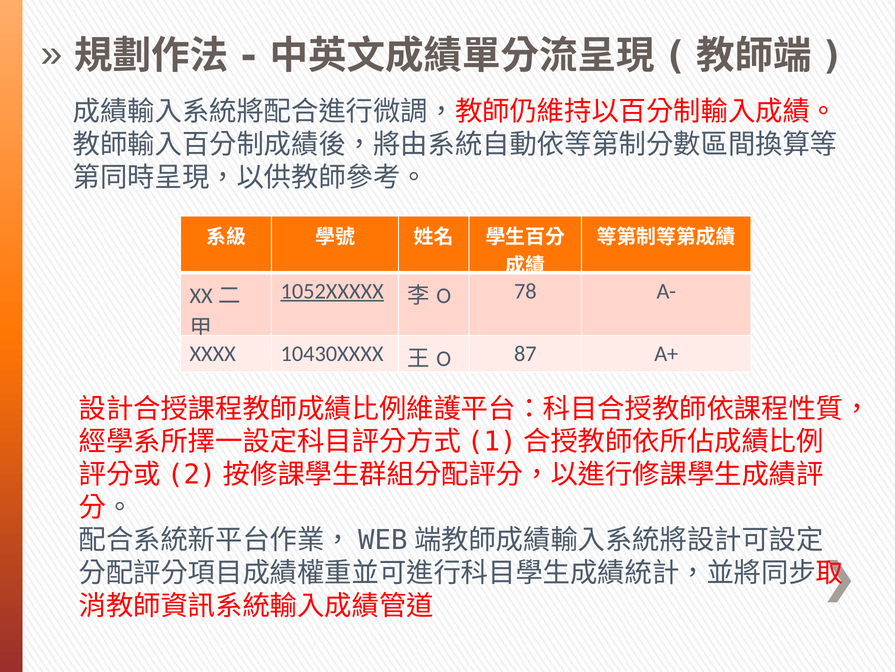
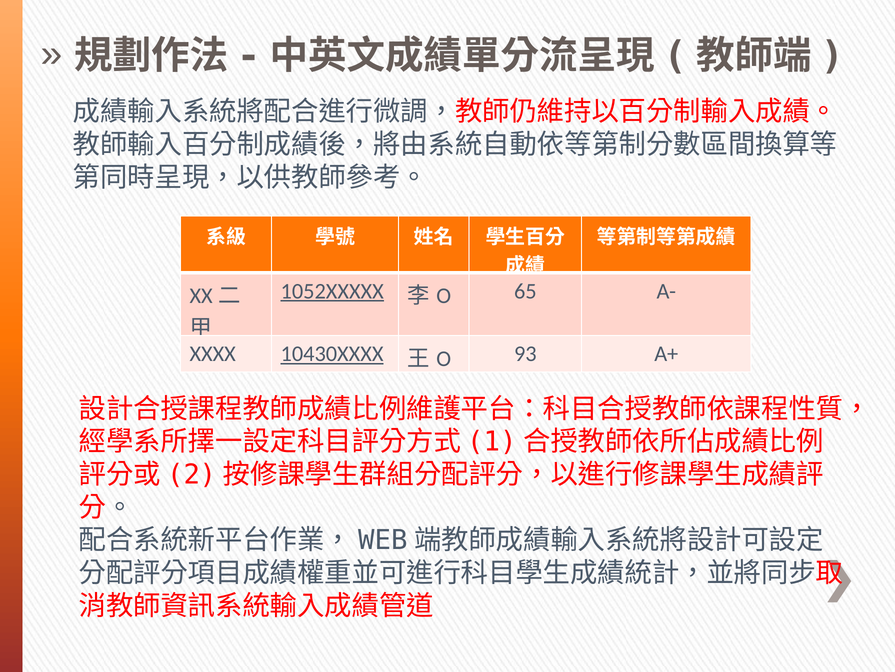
78: 78 -> 65
10430XXXX underline: none -> present
87: 87 -> 93
